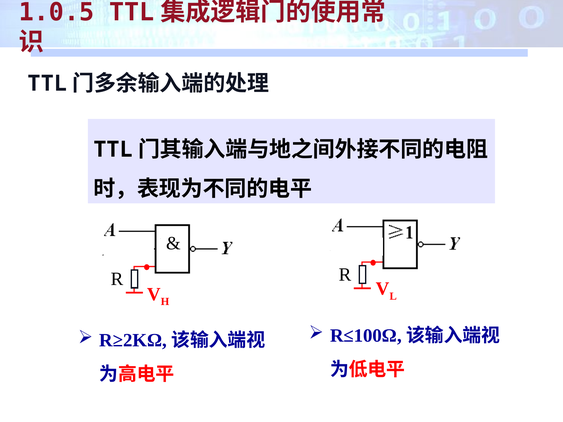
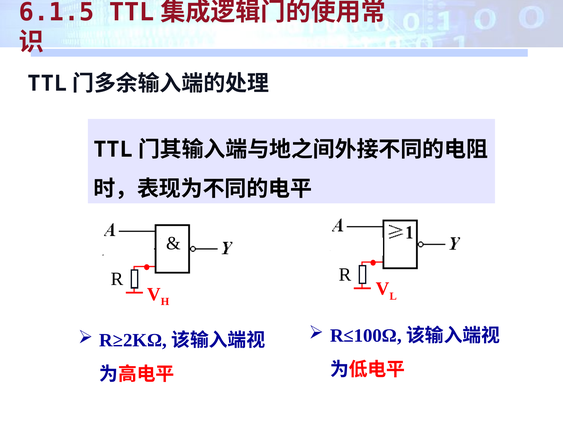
1.0.5: 1.0.5 -> 6.1.5
